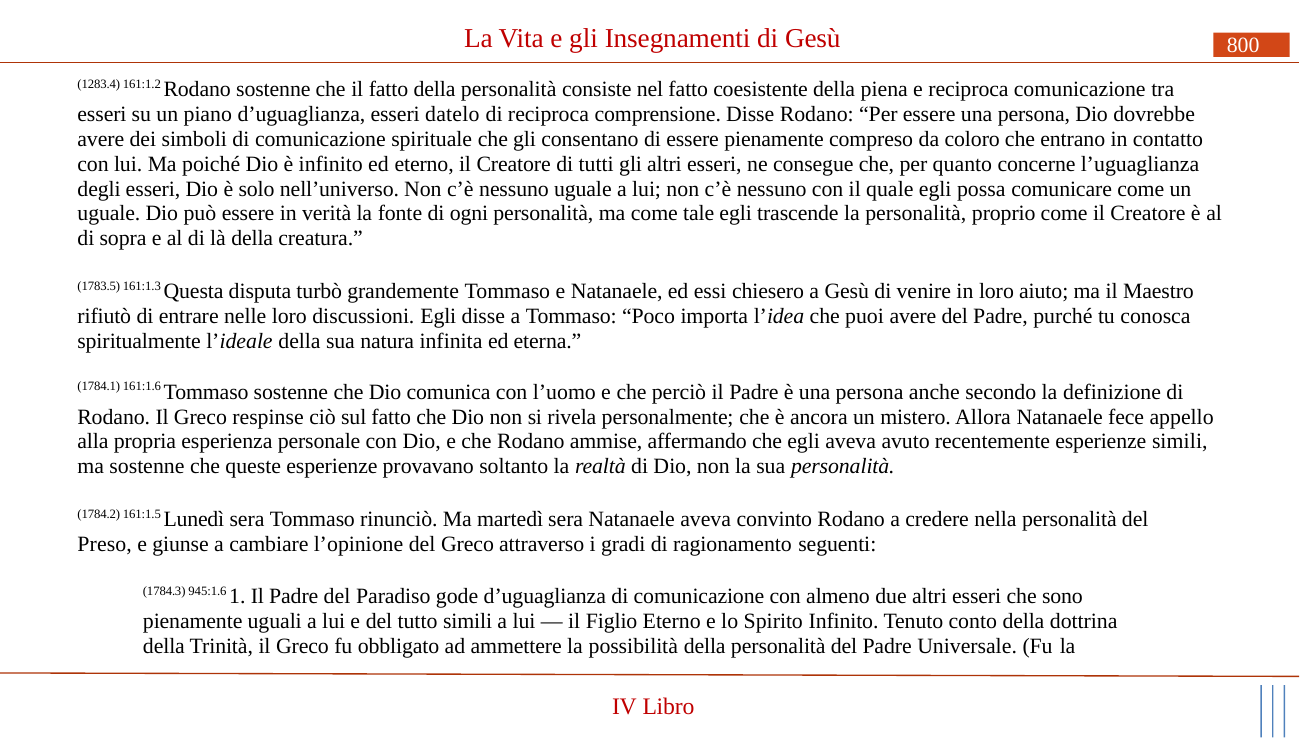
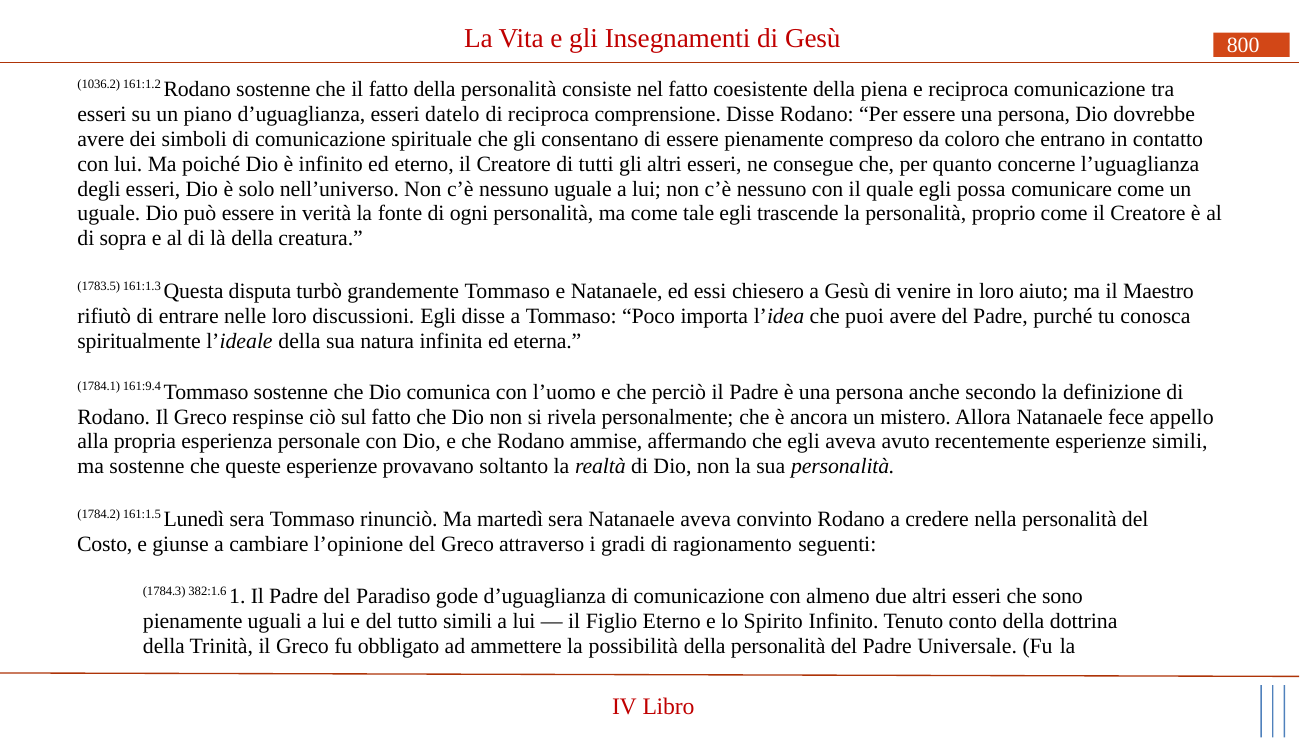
1283.4: 1283.4 -> 1036.2
161:1.6: 161:1.6 -> 161:9.4
Preso: Preso -> Costo
945:1.6: 945:1.6 -> 382:1.6
